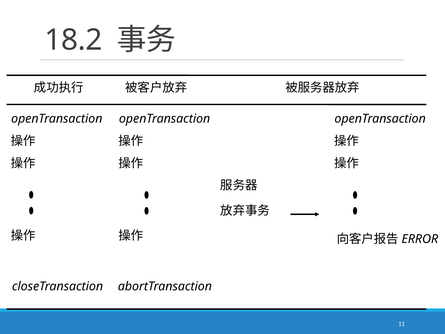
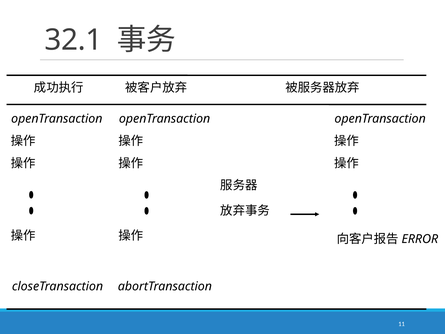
18.2: 18.2 -> 32.1
